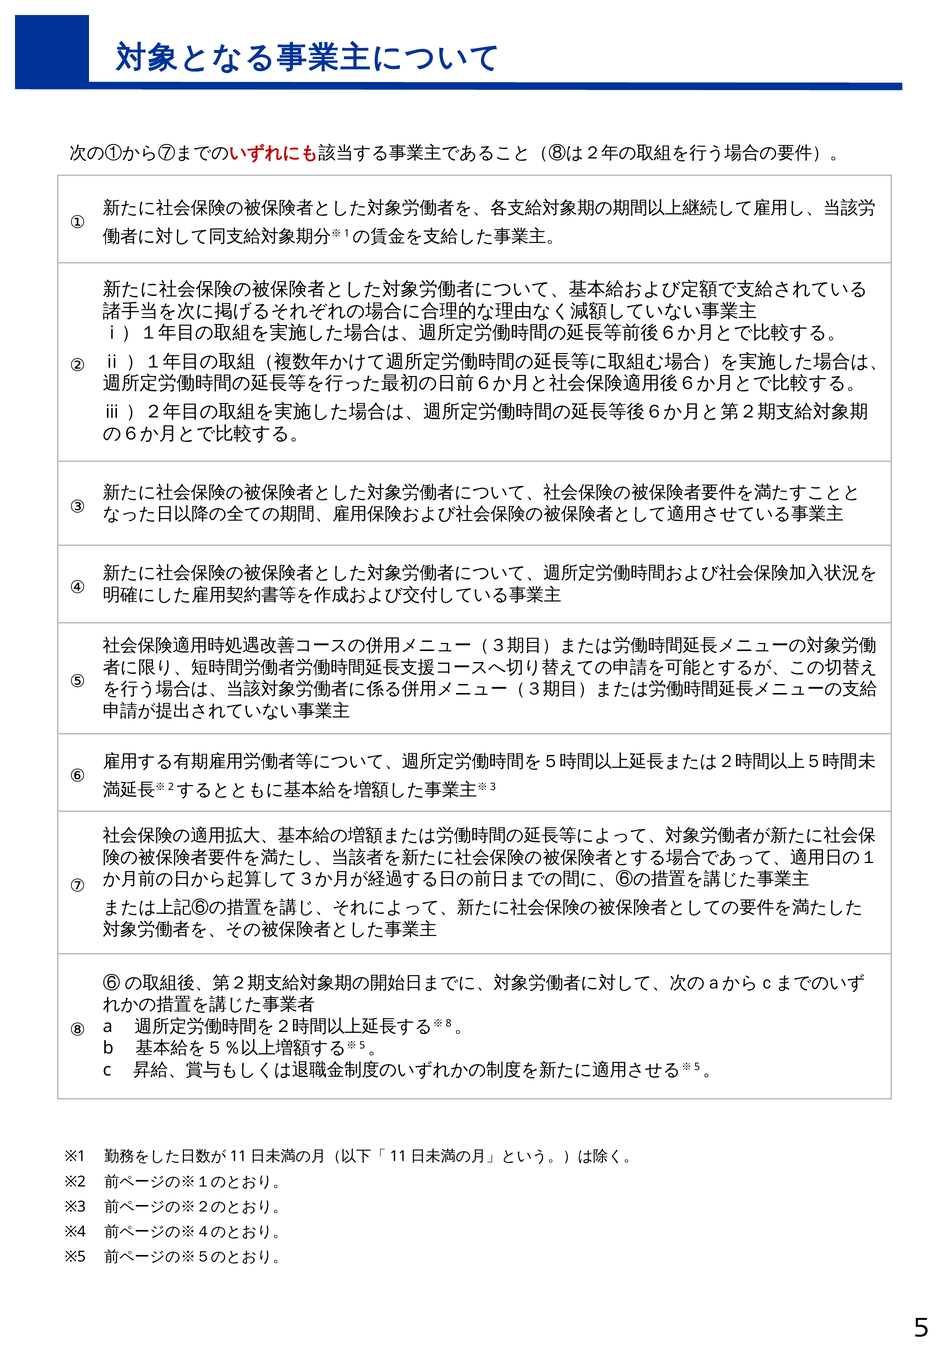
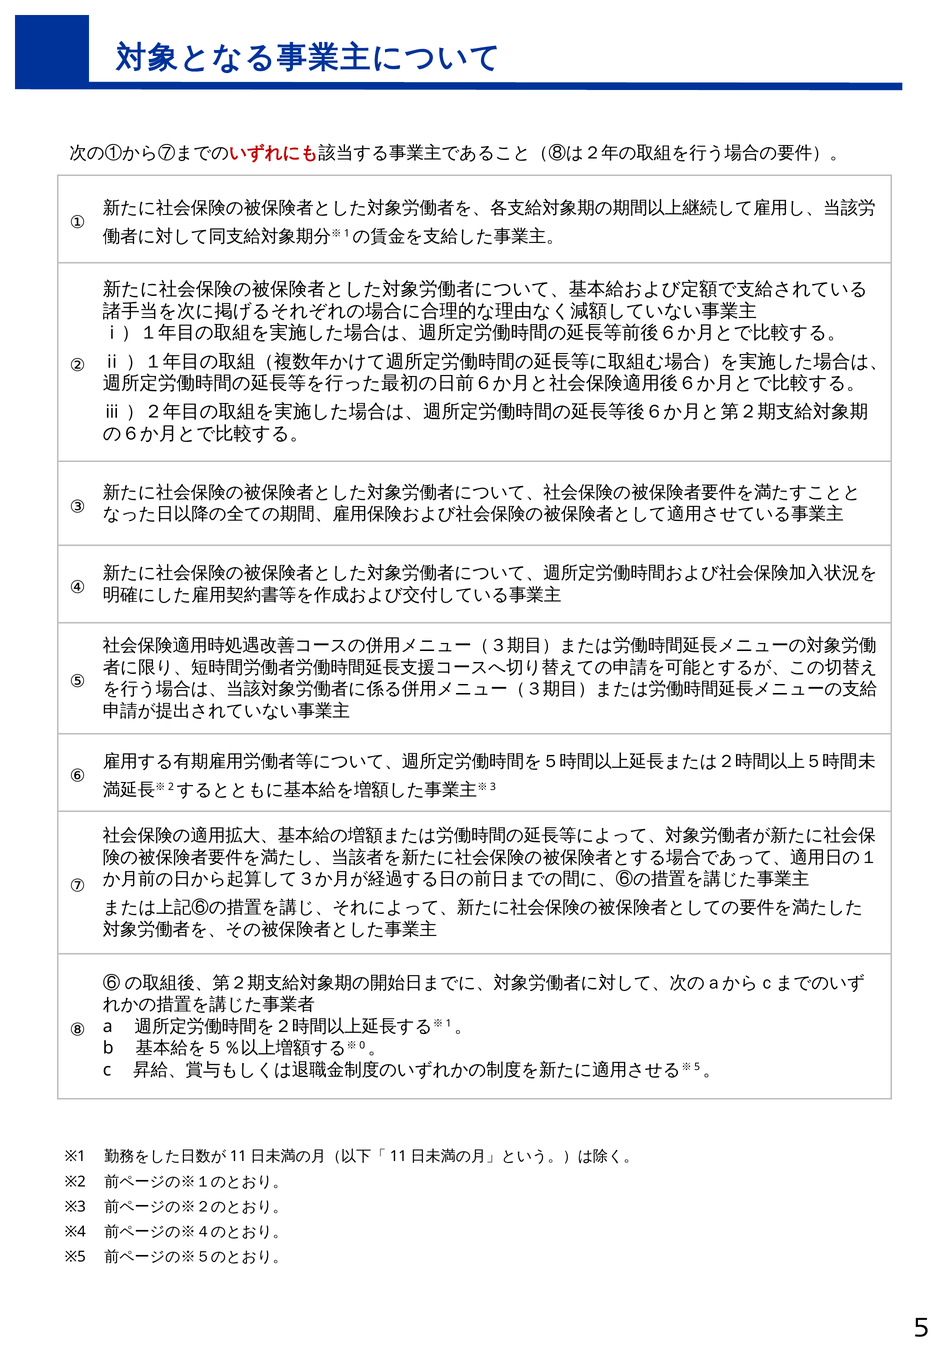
8 at (449, 1023): 8 -> 1
5 at (362, 1045): 5 -> 0
